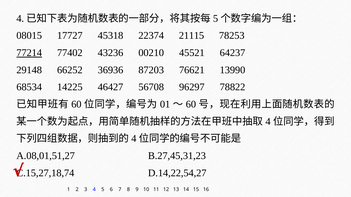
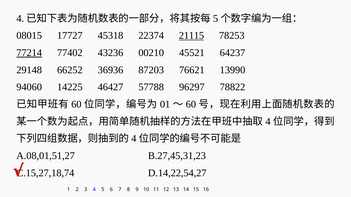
21115 underline: none -> present
68534: 68534 -> 94060
56708: 56708 -> 57788
